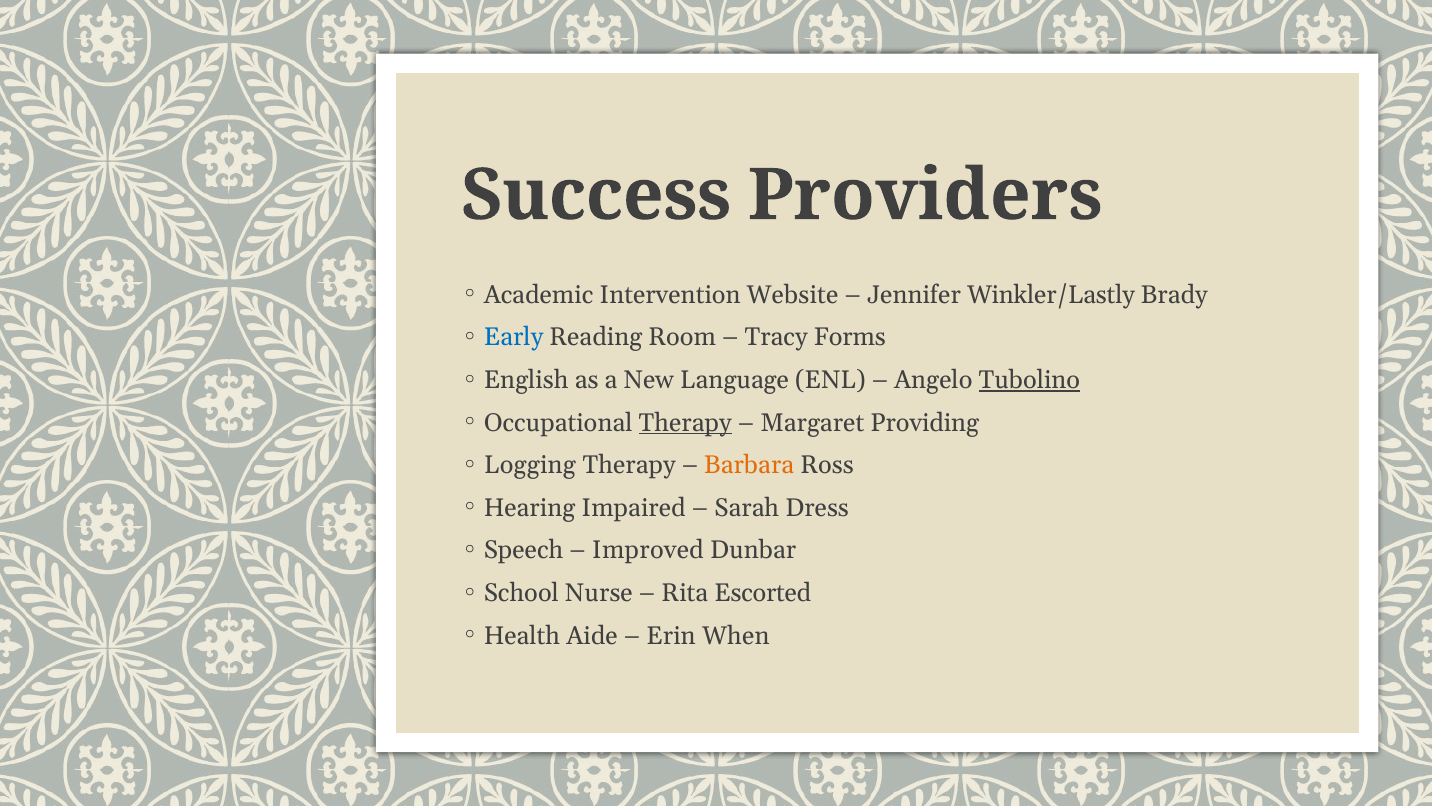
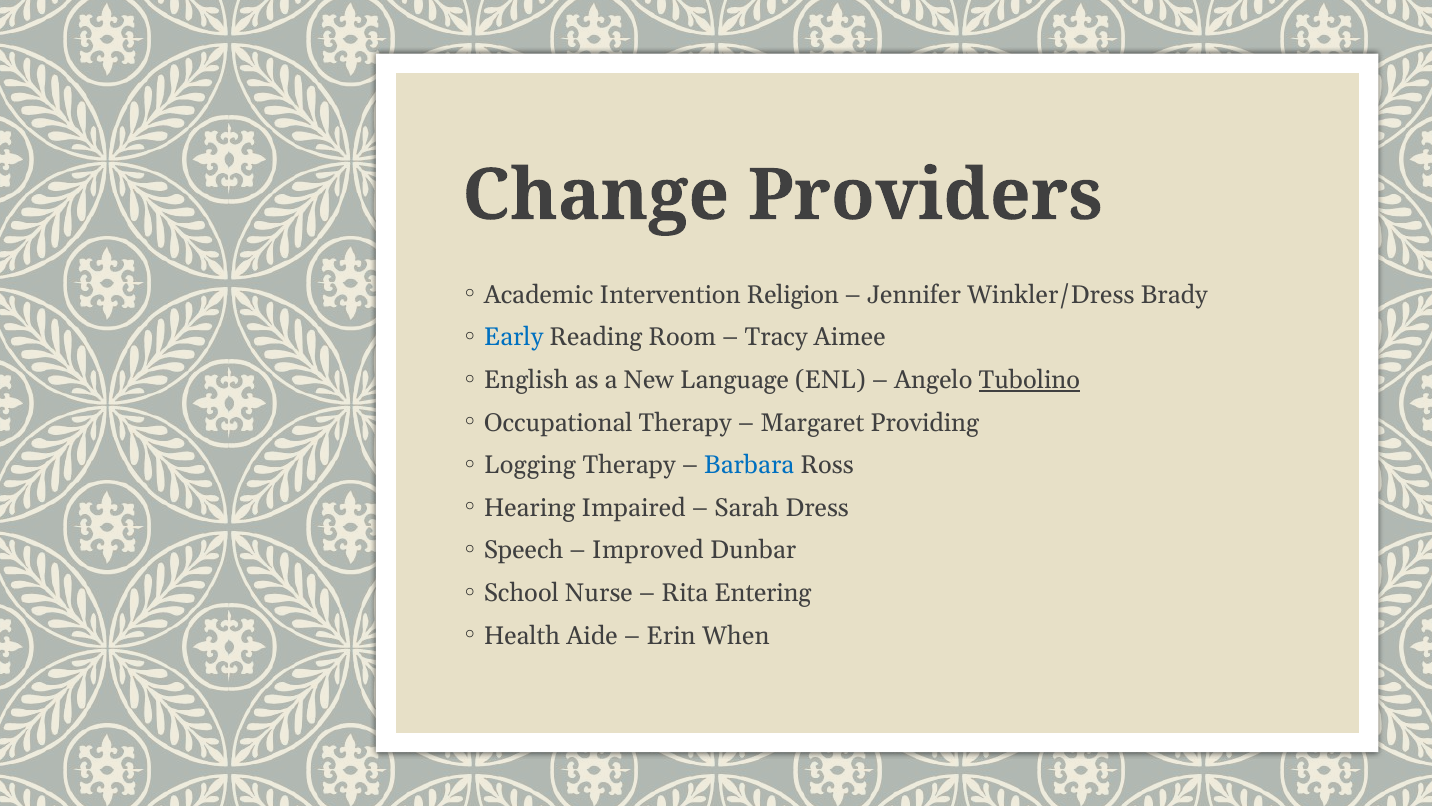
Success: Success -> Change
Website: Website -> Religion
Winkler/Lastly: Winkler/Lastly -> Winkler/Dress
Forms: Forms -> Aimee
Therapy at (685, 422) underline: present -> none
Barbara colour: orange -> blue
Escorted: Escorted -> Entering
